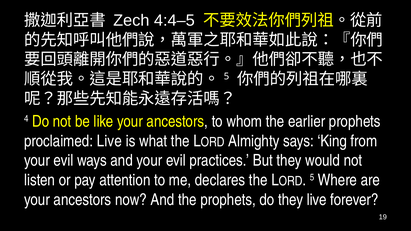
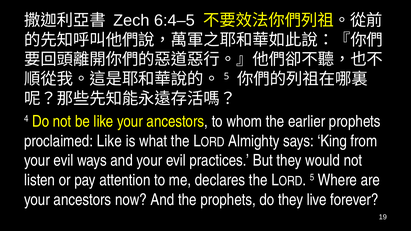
4:4–5: 4:4–5 -> 6:4–5
proclaimed Live: Live -> Like
